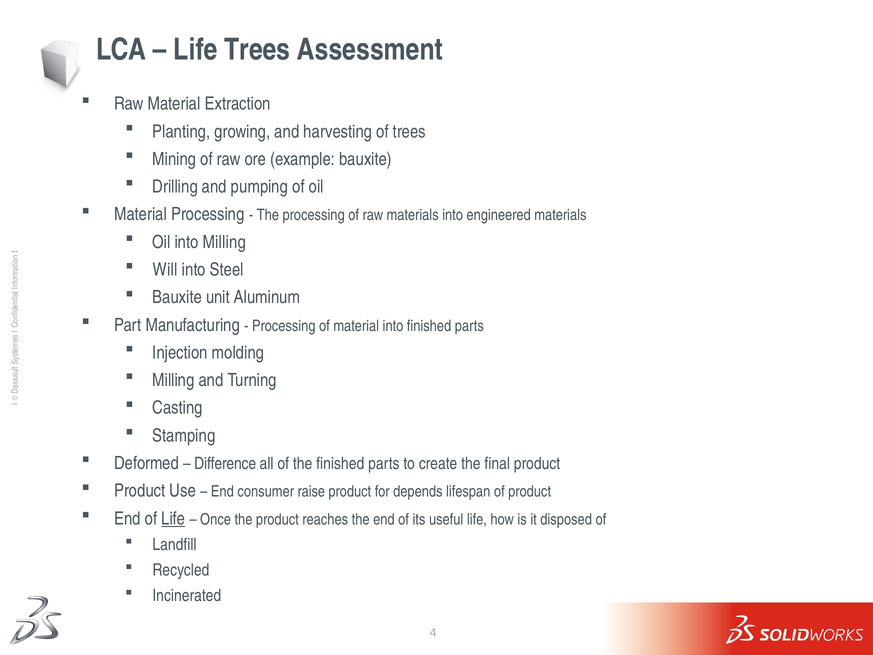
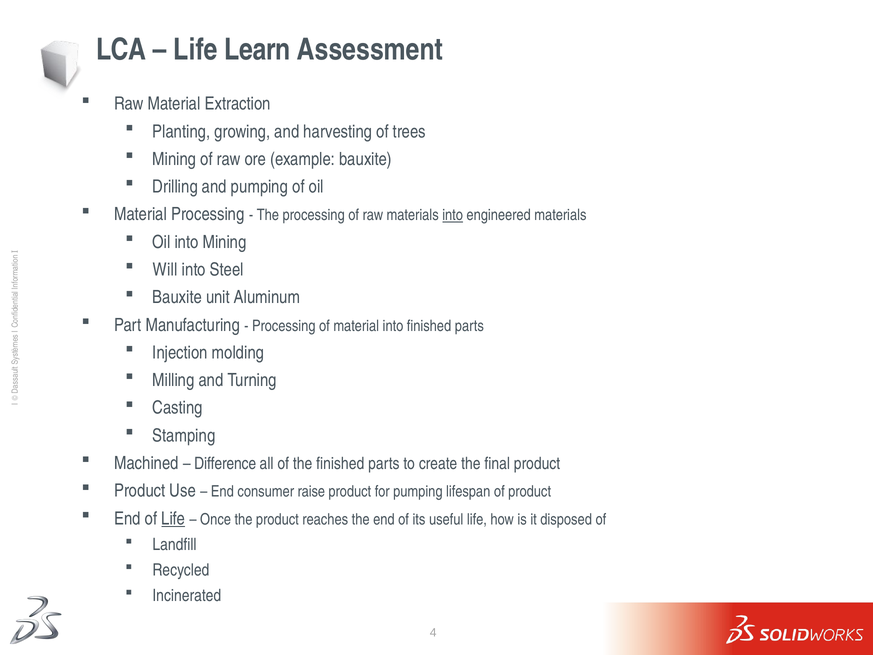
Life Trees: Trees -> Learn
into at (453, 215) underline: none -> present
into Milling: Milling -> Mining
Deformed: Deformed -> Machined
for depends: depends -> pumping
